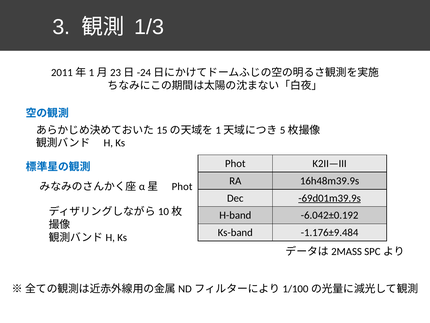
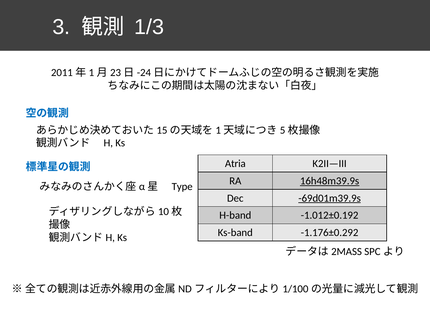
Phot at (235, 163): Phot -> Atria
16h48m39.9s underline: none -> present
Phot at (182, 186): Phot -> Type
-6.042±0.192: -6.042±0.192 -> -1.012±0.192
-1.176±9.484: -1.176±9.484 -> -1.176±0.292
